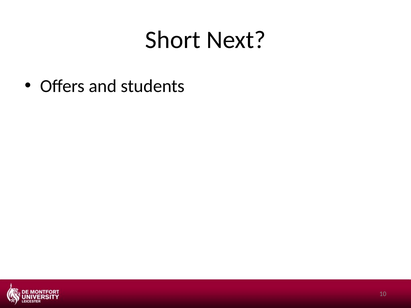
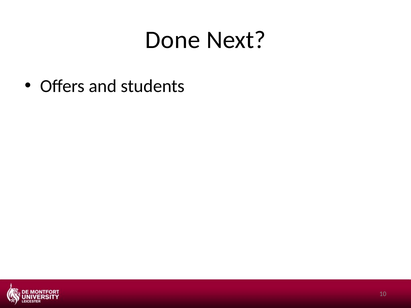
Short: Short -> Done
